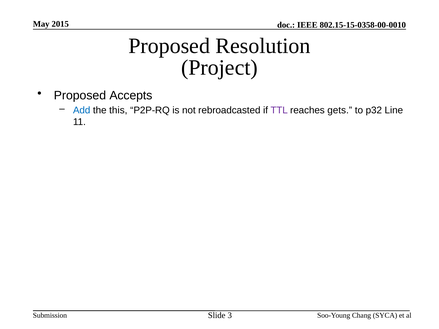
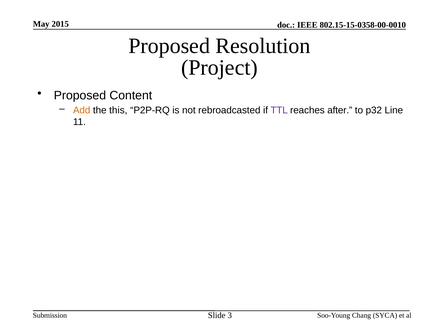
Accepts: Accepts -> Content
Add colour: blue -> orange
gets: gets -> after
